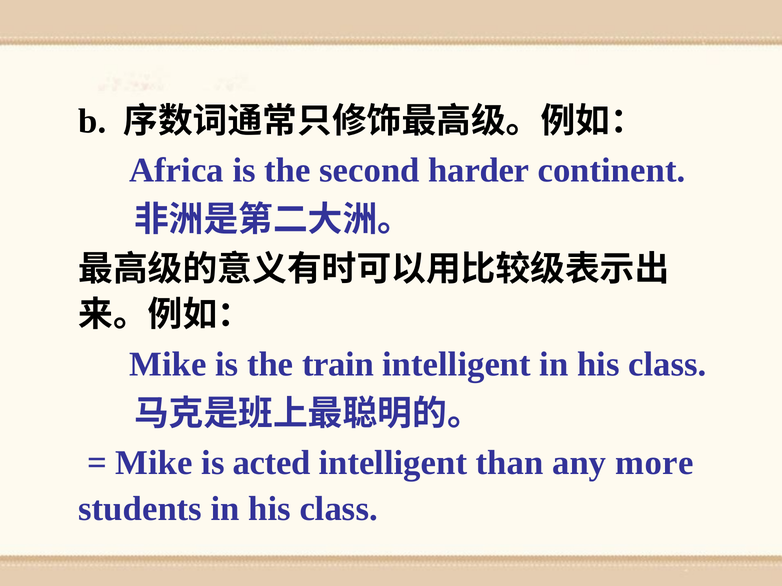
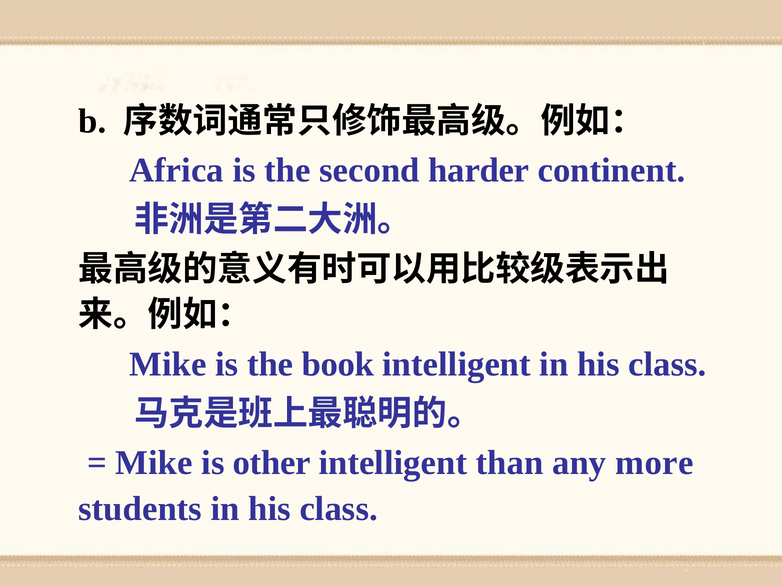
train: train -> book
acted: acted -> other
